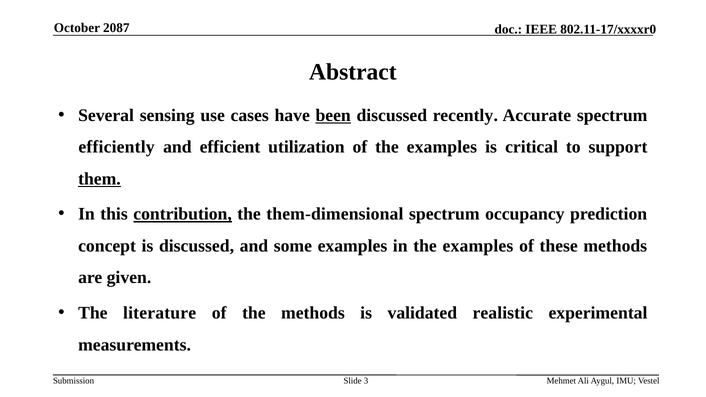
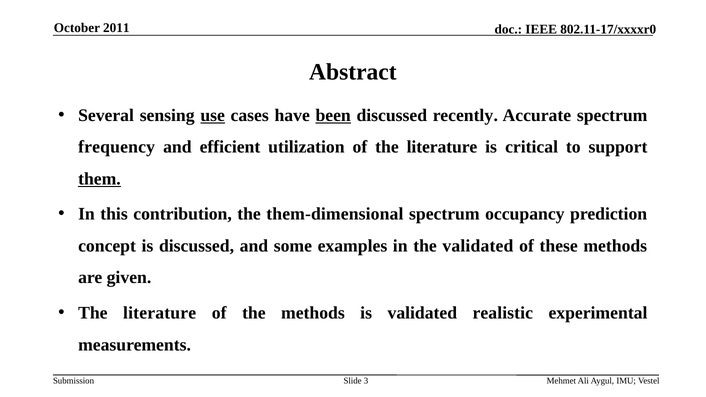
2087: 2087 -> 2011
use underline: none -> present
efficiently: efficiently -> frequency
of the examples: examples -> literature
contribution underline: present -> none
in the examples: examples -> validated
